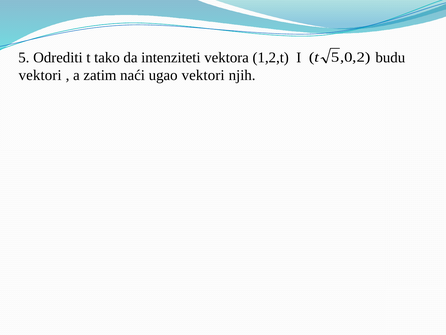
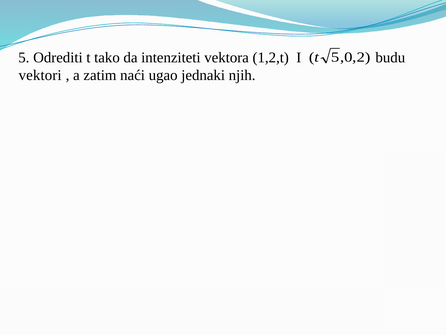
ugao vektori: vektori -> jednaki
